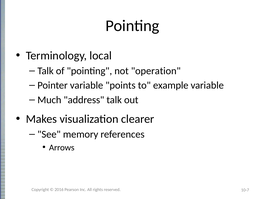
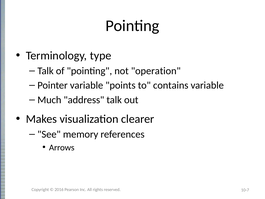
local: local -> type
example: example -> contains
